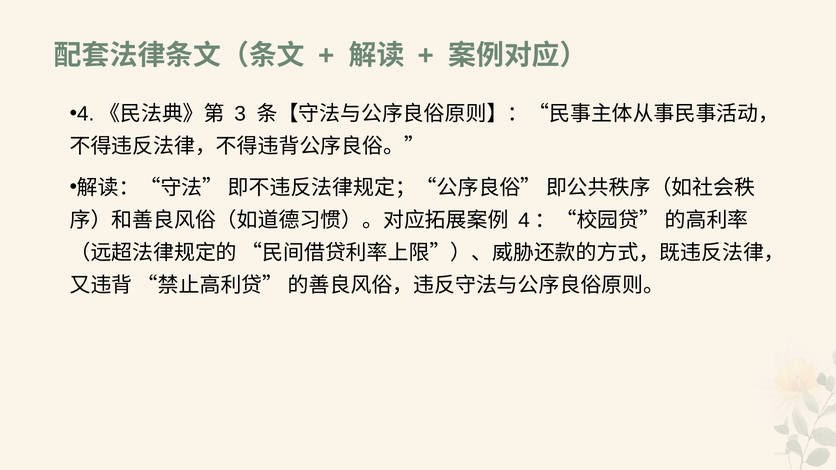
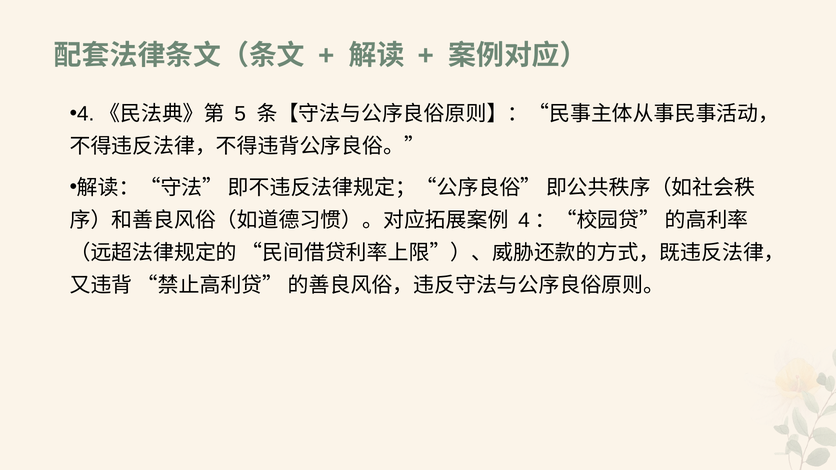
3: 3 -> 5
